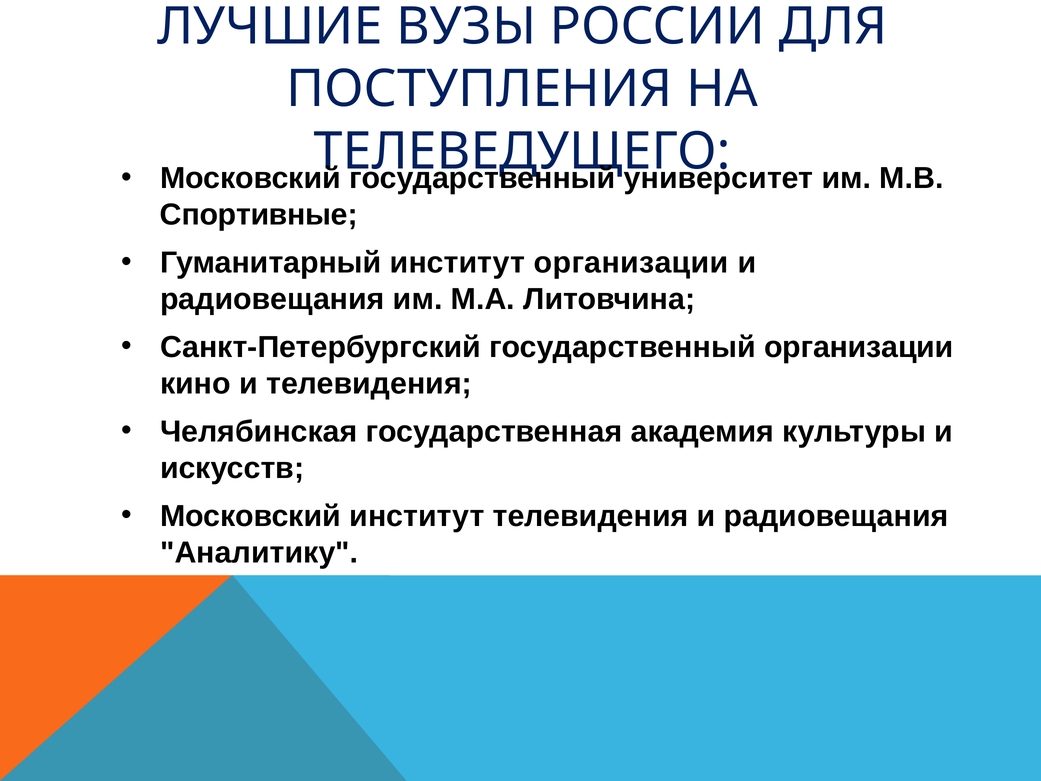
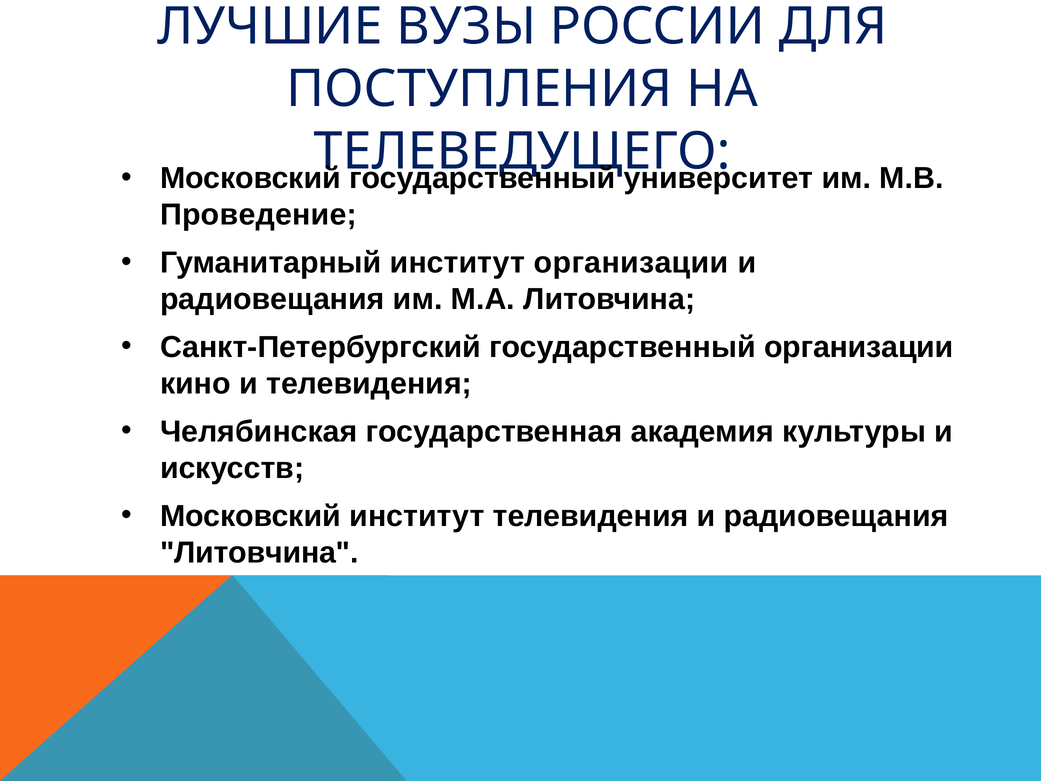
Спортивные: Спортивные -> Проведение
Аналитику at (259, 552): Аналитику -> Литовчина
